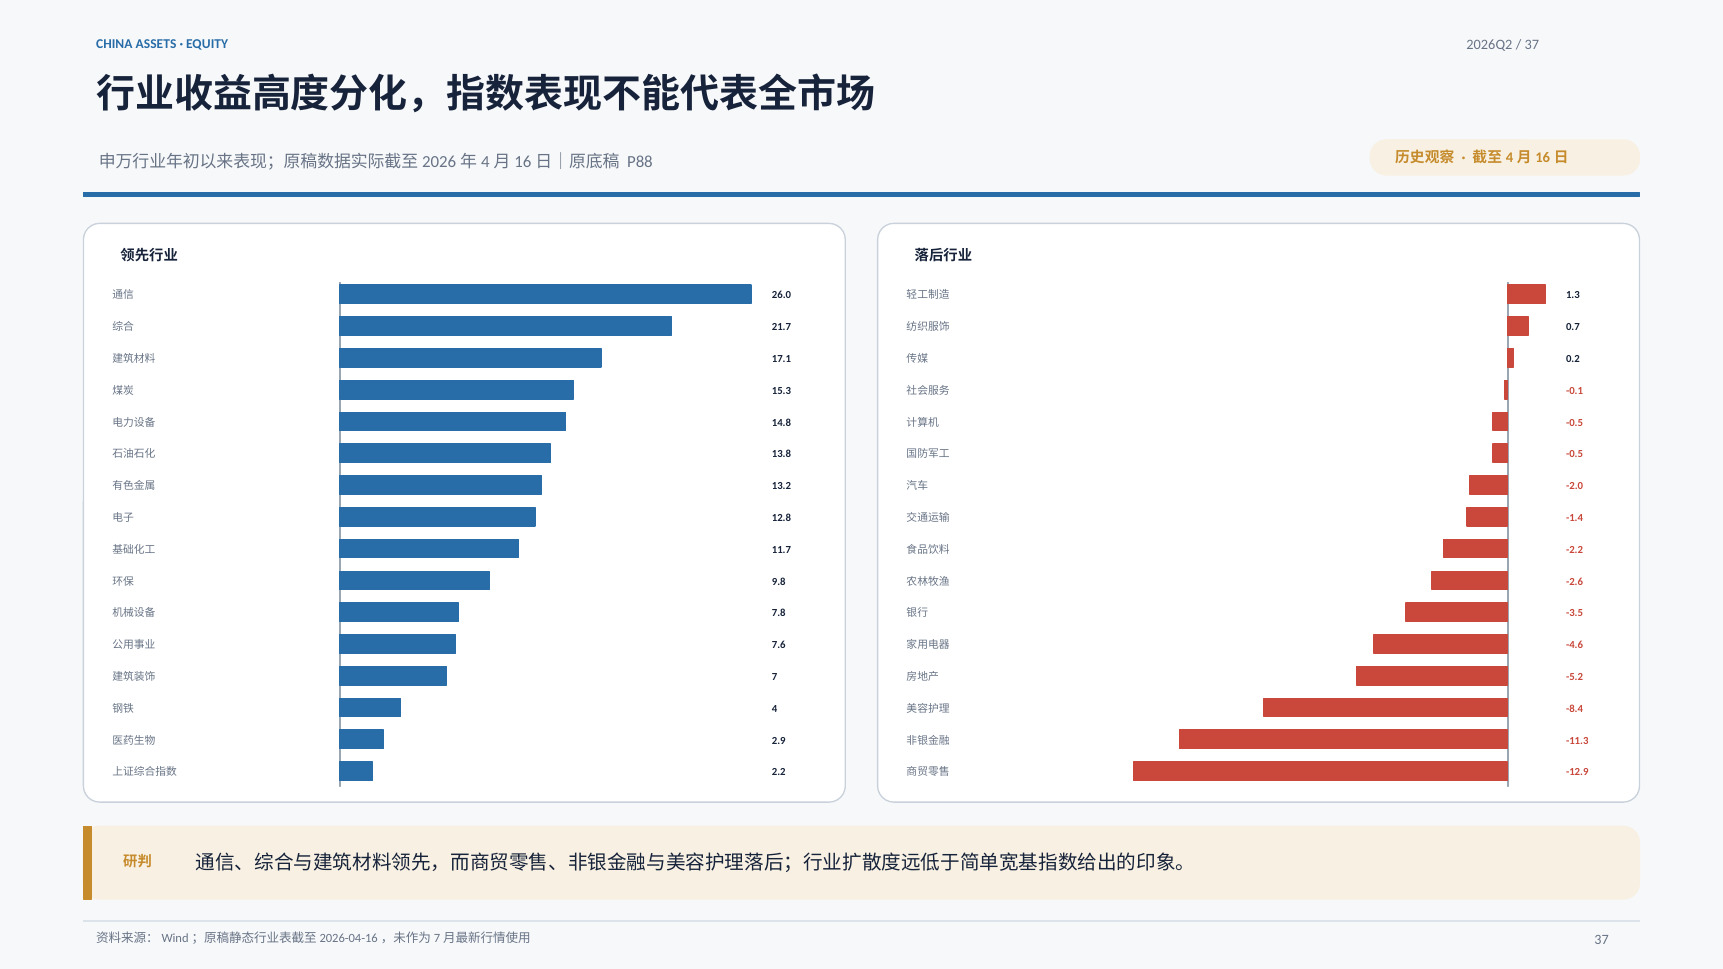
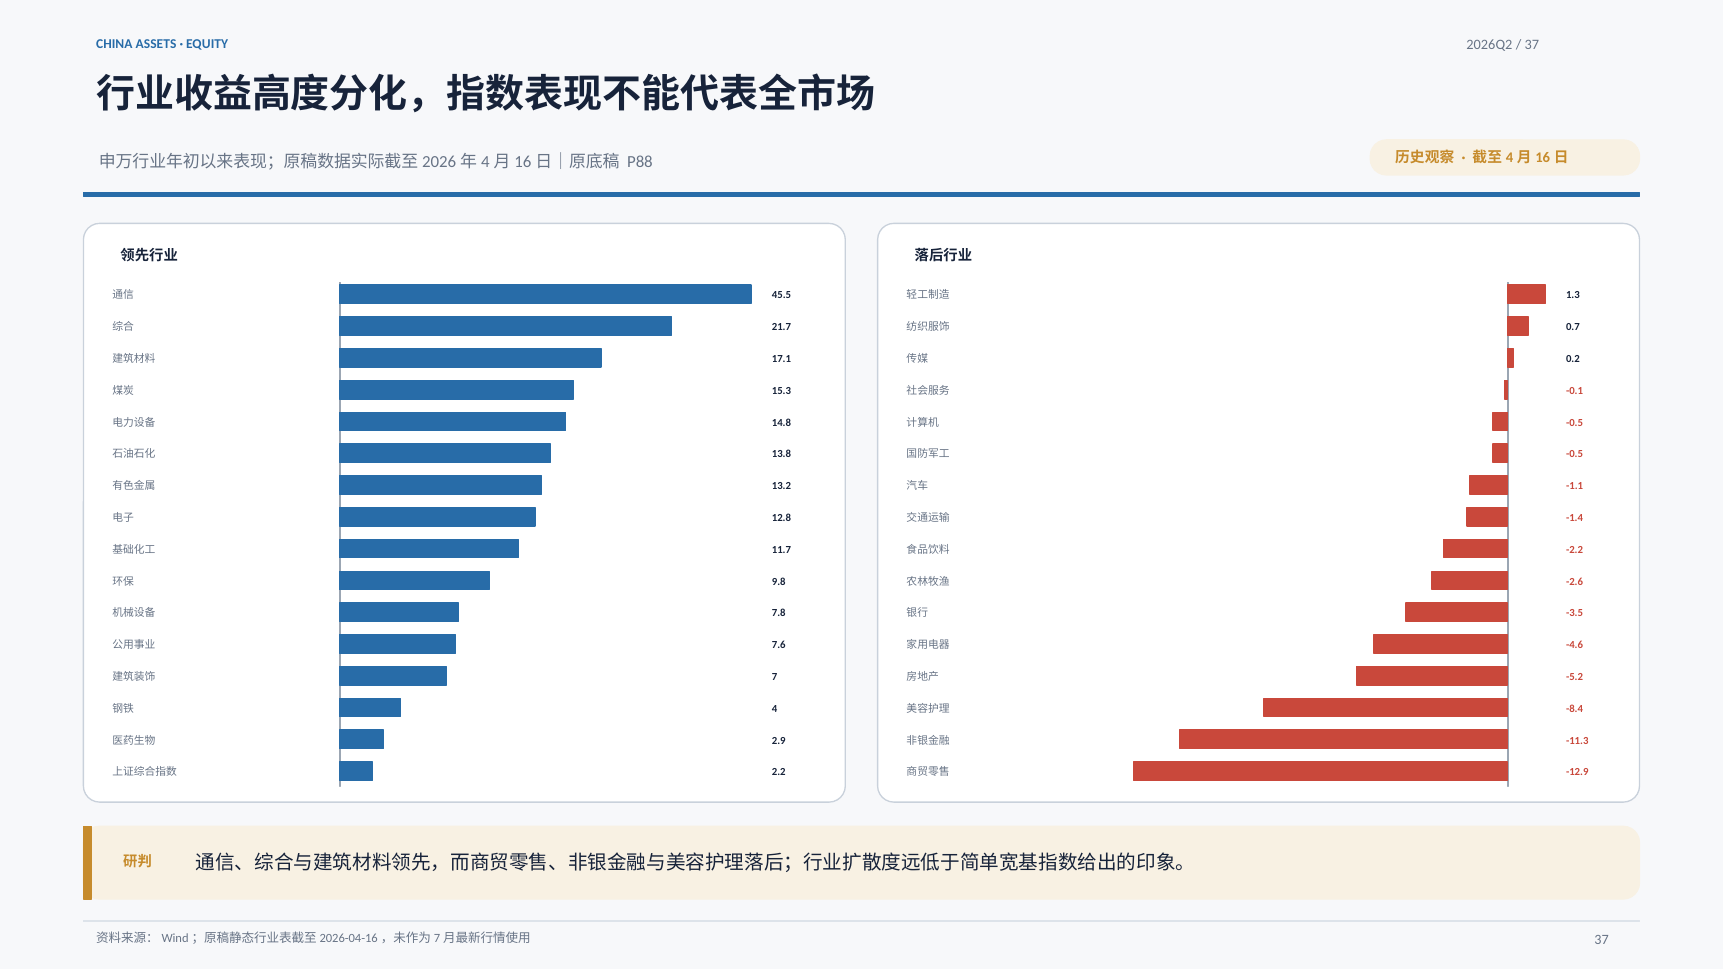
26.0: 26.0 -> 45.5
-2.0: -2.0 -> -1.1
